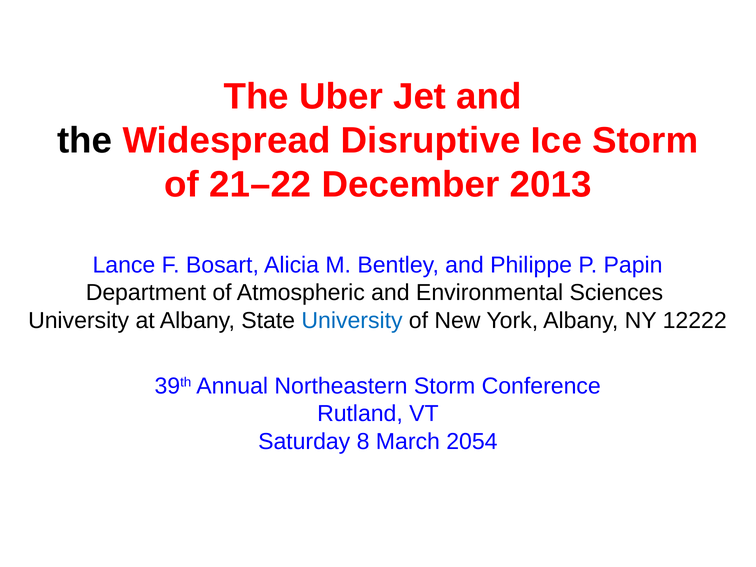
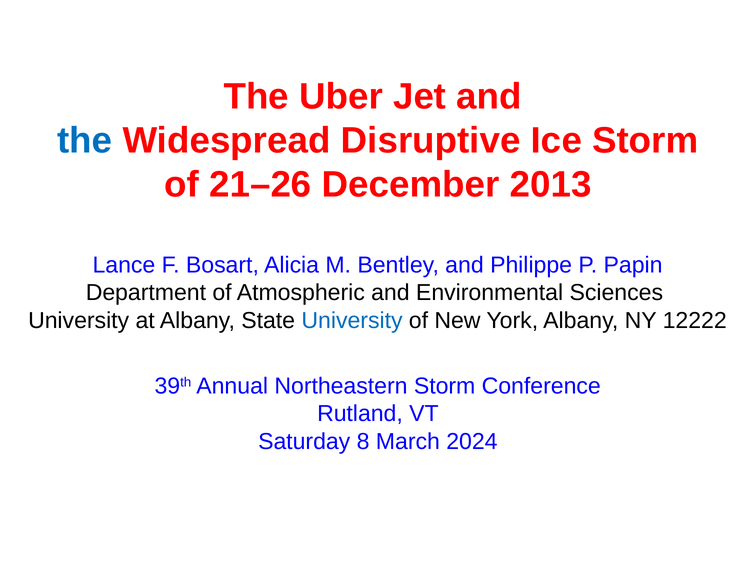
the at (85, 141) colour: black -> blue
21–22: 21–22 -> 21–26
2054: 2054 -> 2024
